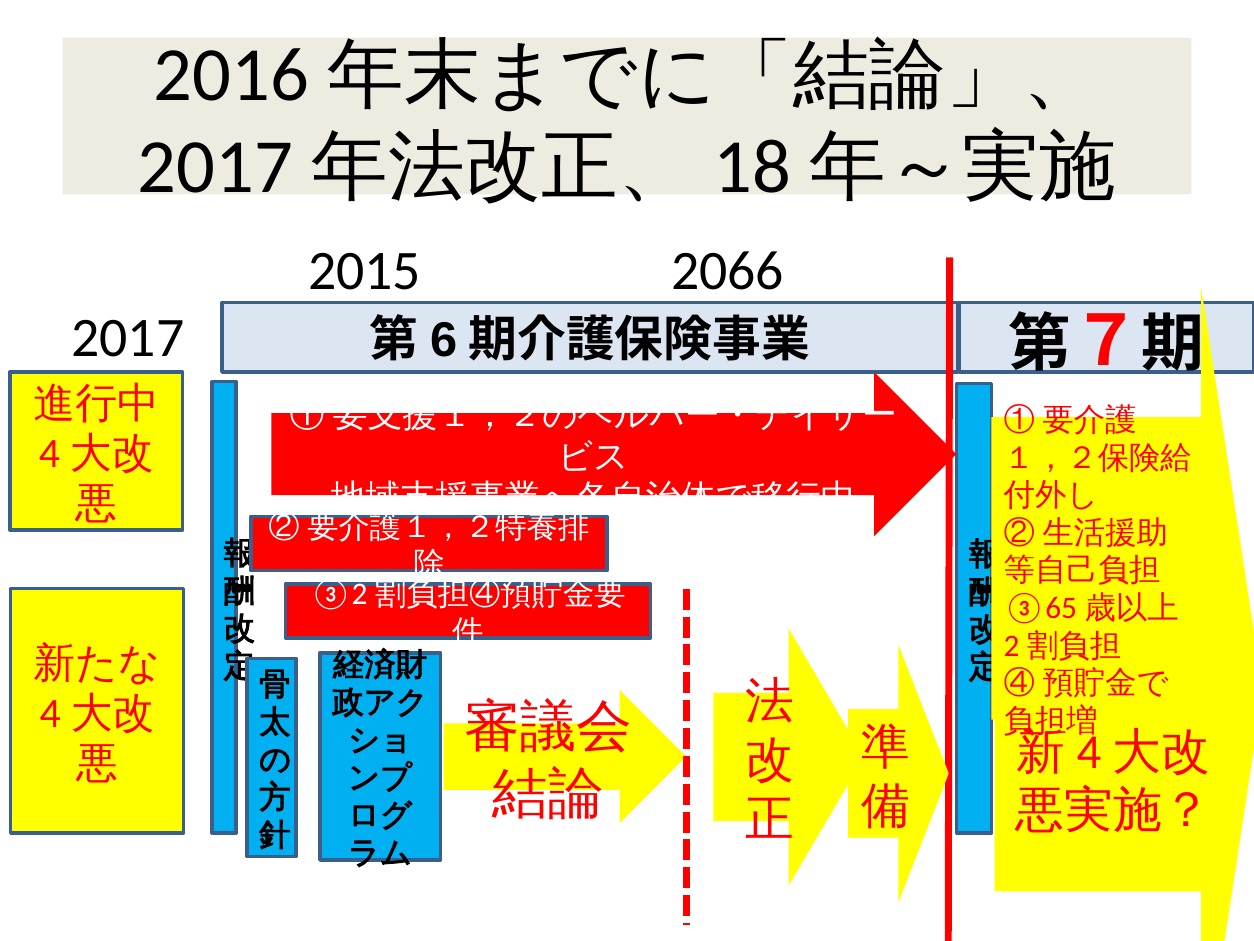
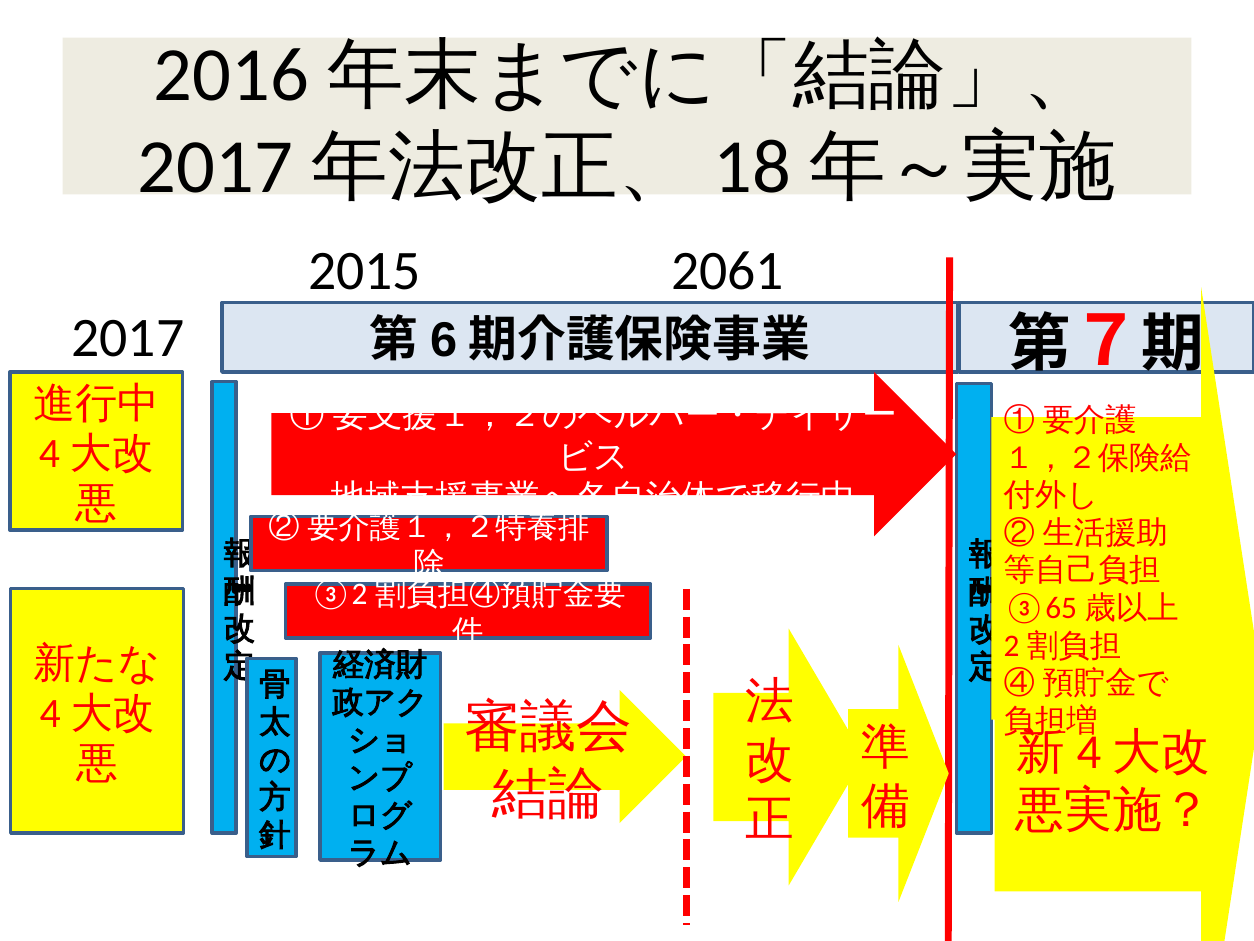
2066: 2066 -> 2061
